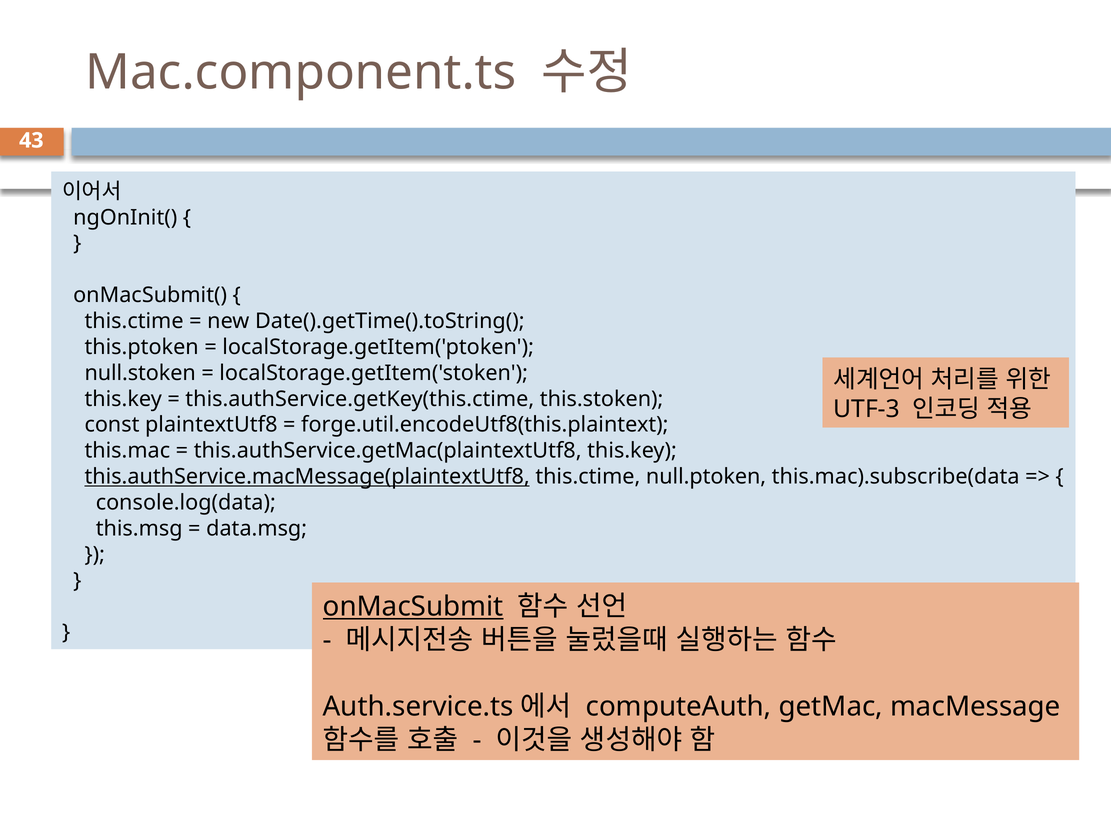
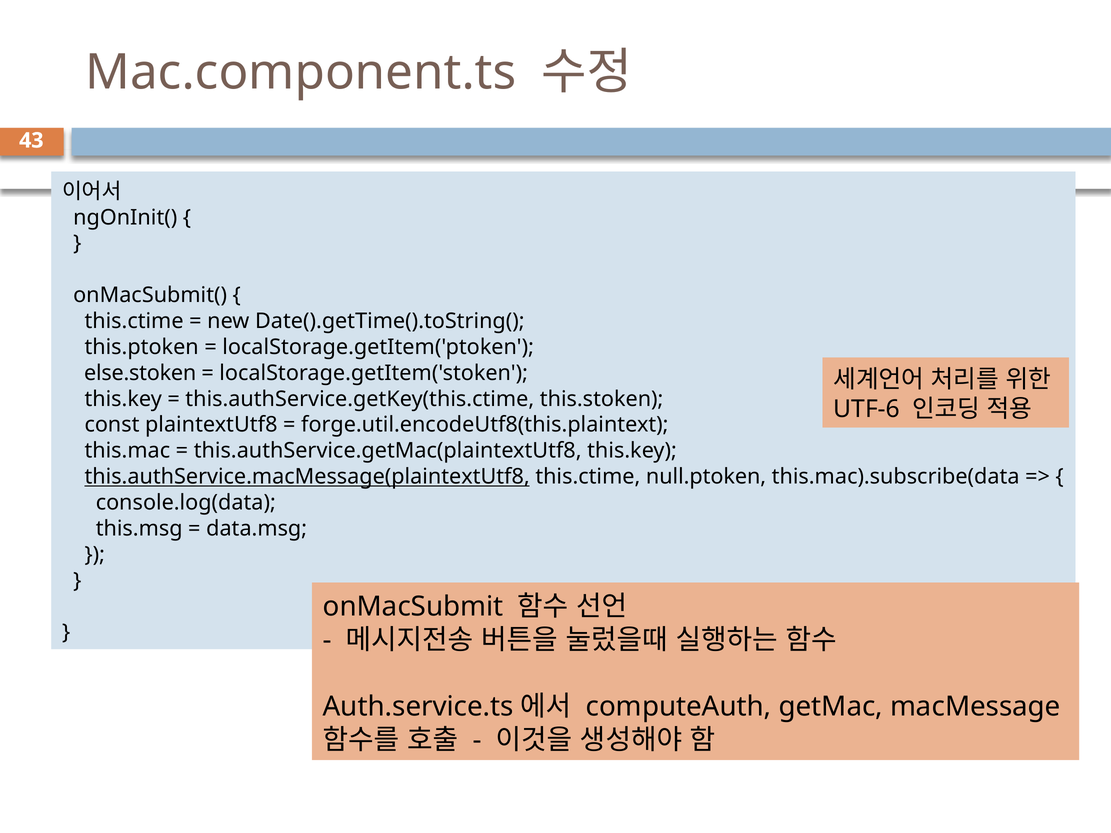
null.stoken: null.stoken -> else.stoken
UTF-3: UTF-3 -> UTF-6
onMacSubmit underline: present -> none
